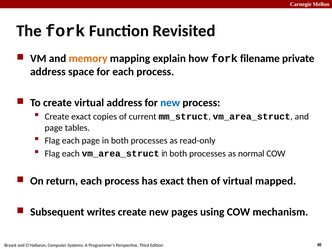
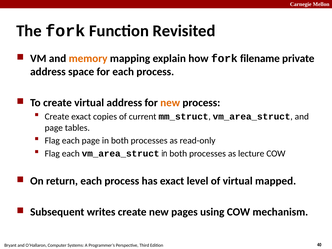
new at (170, 103) colour: blue -> orange
normal: normal -> lecture
then: then -> level
